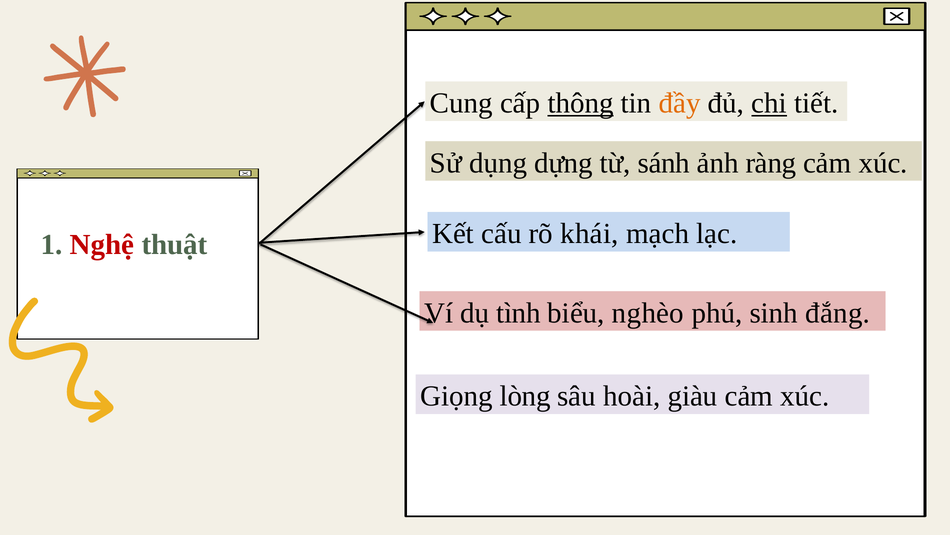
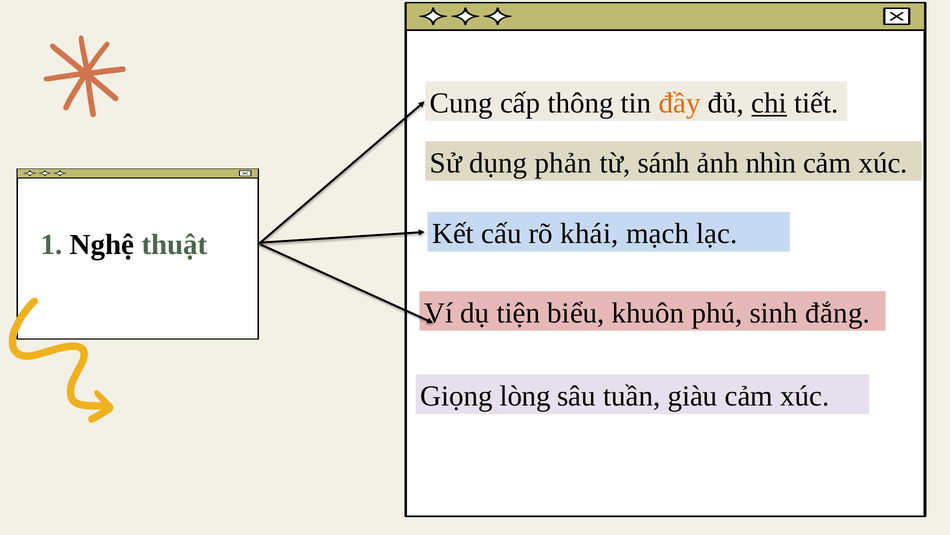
thông underline: present -> none
dựng: dựng -> phản
ràng: ràng -> nhìn
Nghệ colour: red -> black
tình: tình -> tiện
nghèo: nghèo -> khuôn
hoài: hoài -> tuần
